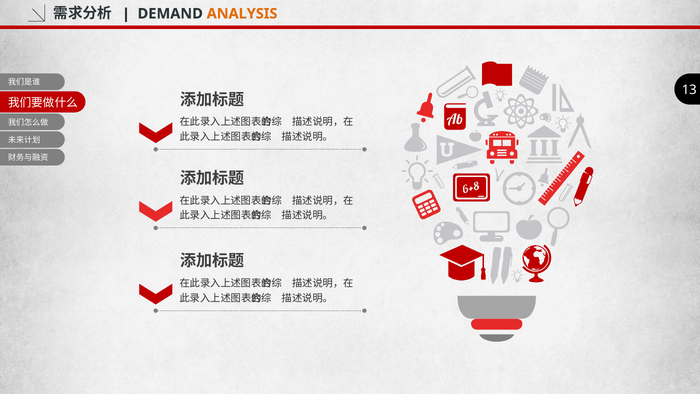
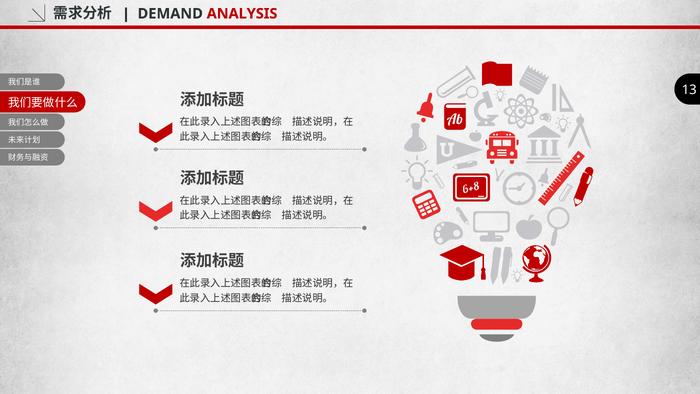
ANALYSIS colour: orange -> red
